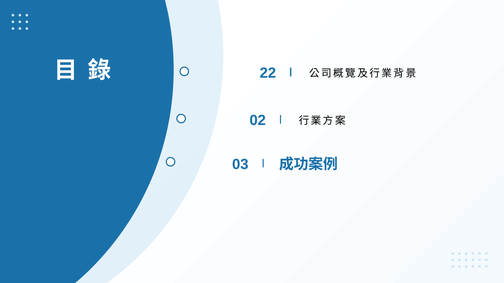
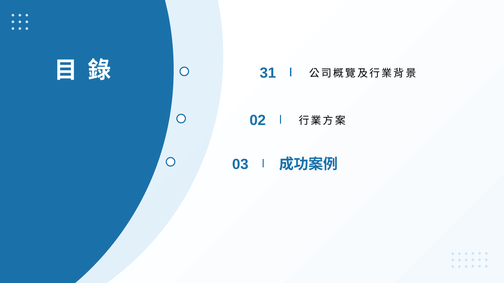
22: 22 -> 31
